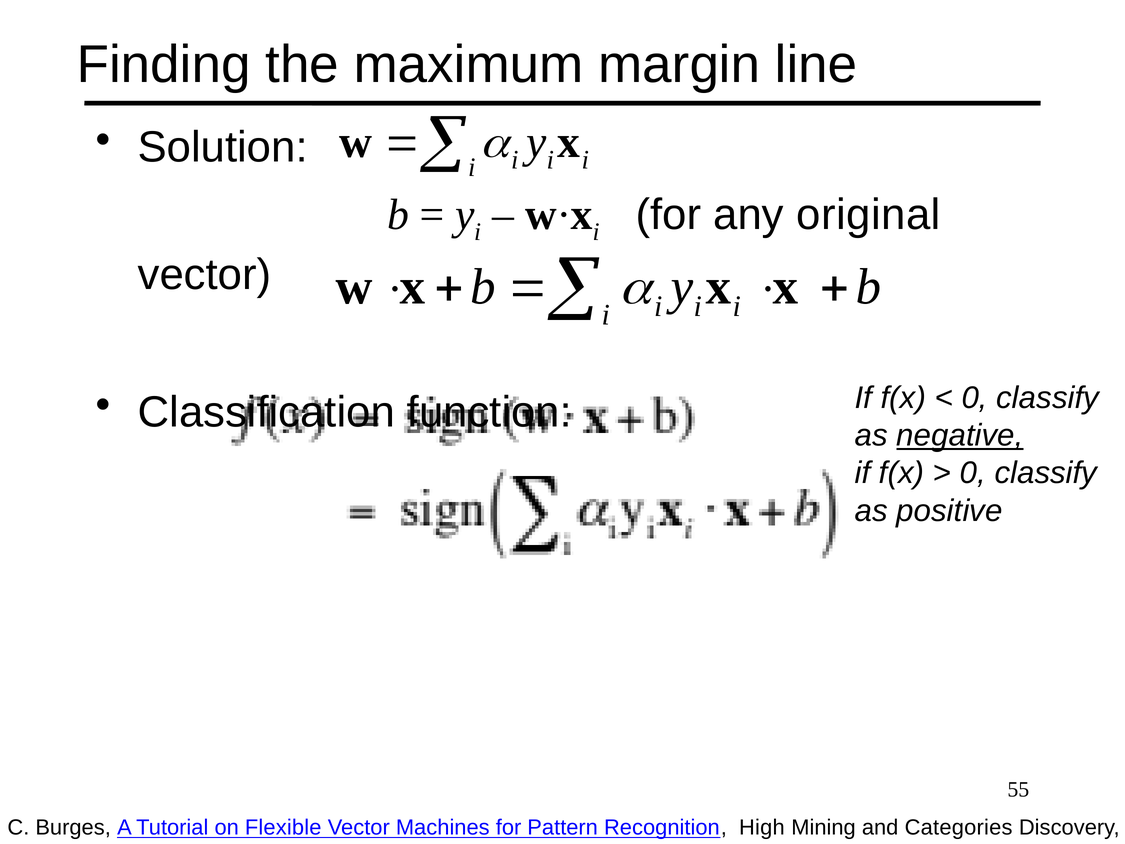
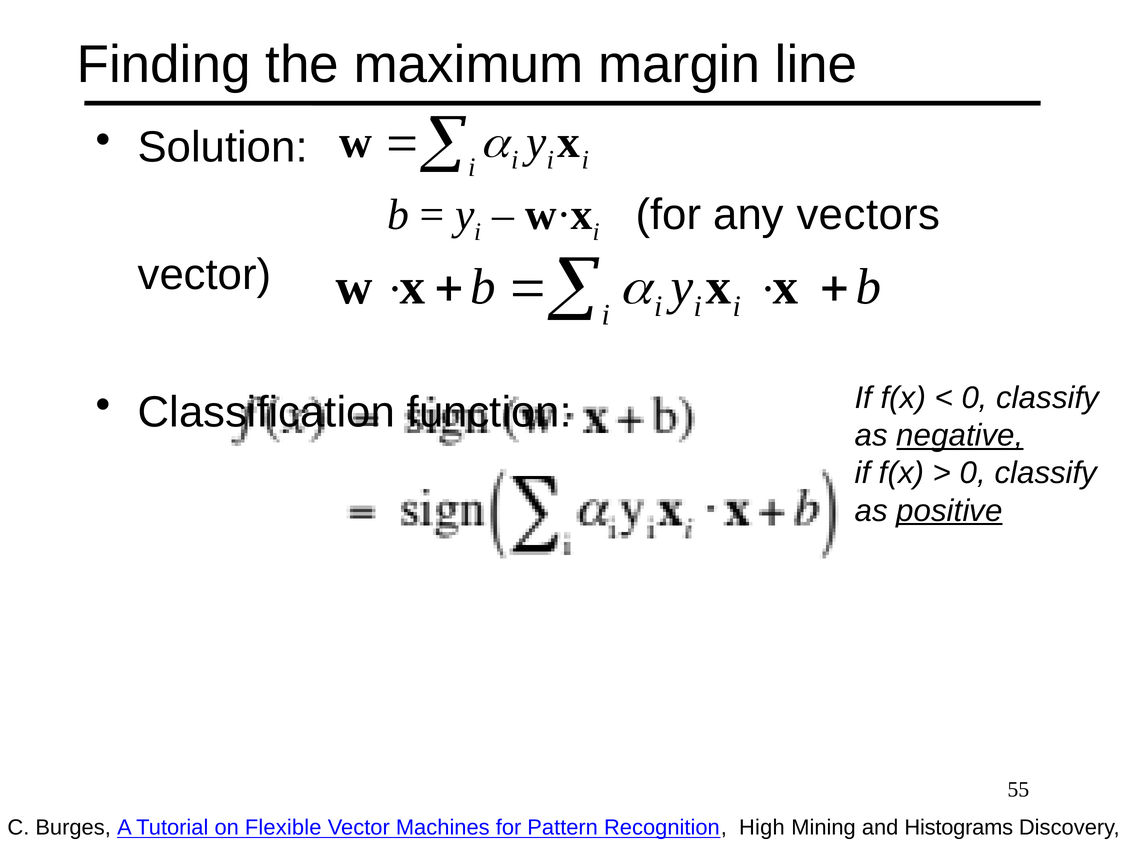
original: original -> vectors
positive underline: none -> present
Categories: Categories -> Histograms
